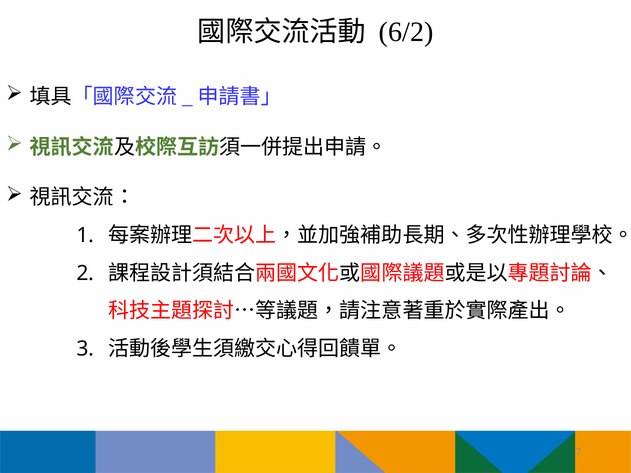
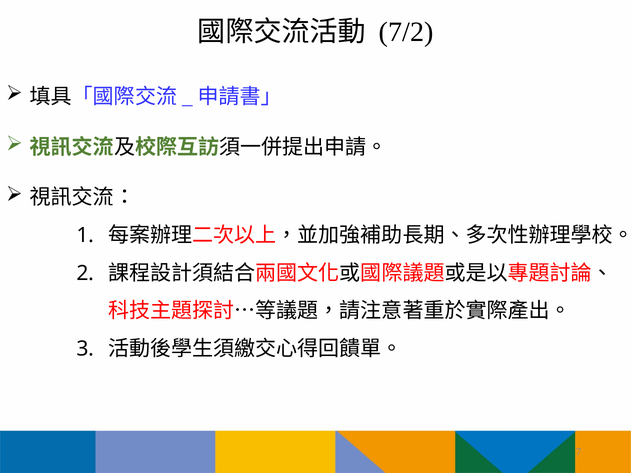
6/2: 6/2 -> 7/2
